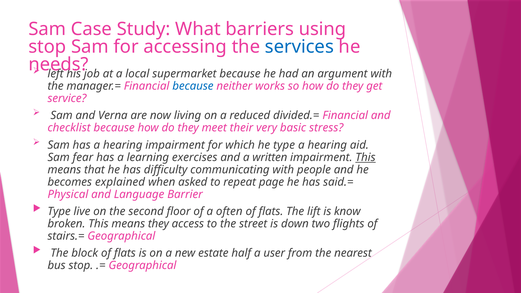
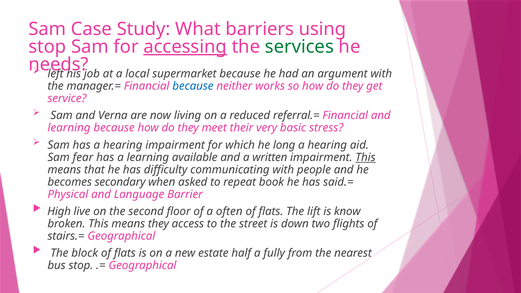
accessing underline: none -> present
services colour: blue -> green
divided.=: divided.= -> referral.=
checklist at (69, 128): checklist -> learning
he type: type -> long
exercises: exercises -> available
explained: explained -> secondary
page: page -> book
Type at (59, 211): Type -> High
user: user -> fully
